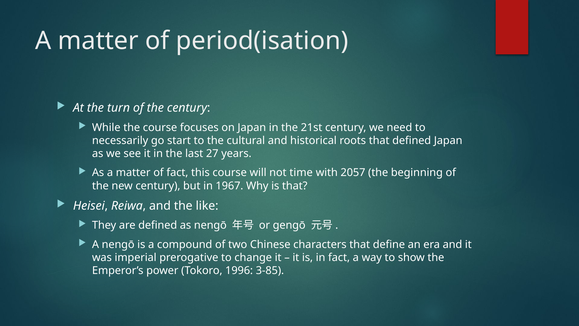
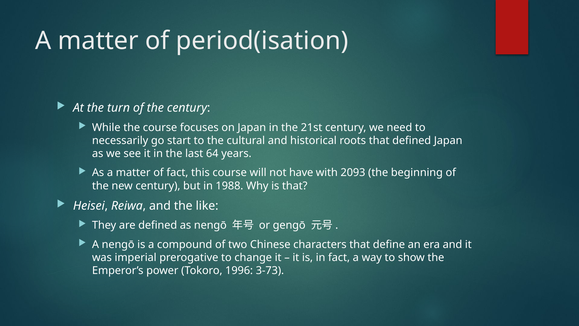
27: 27 -> 64
time: time -> have
2057: 2057 -> 2093
1967: 1967 -> 1988
3-85: 3-85 -> 3-73
